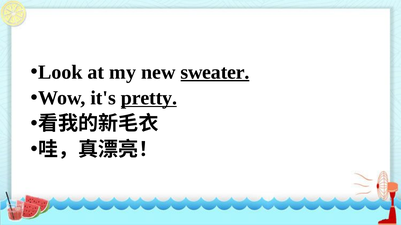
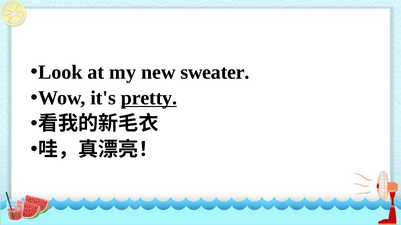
sweater underline: present -> none
